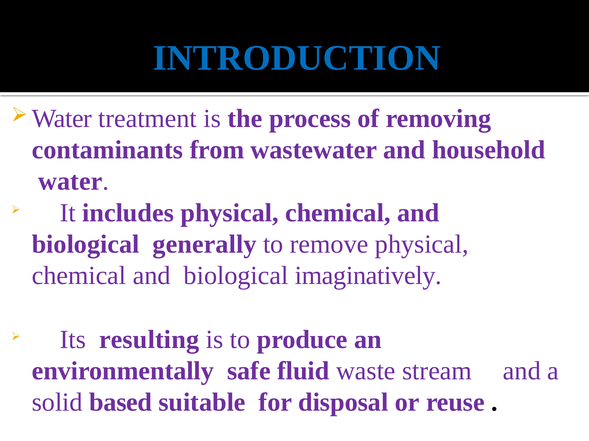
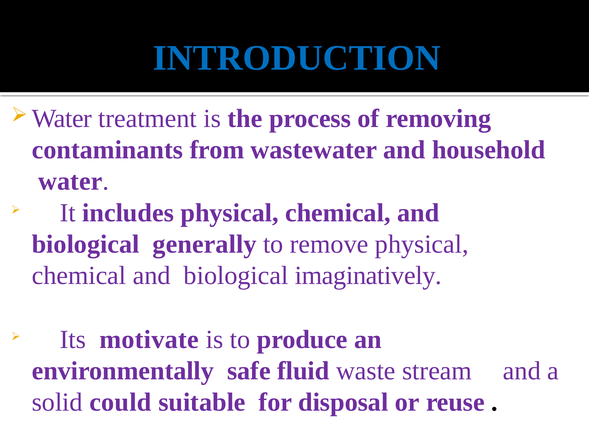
resulting: resulting -> motivate
based: based -> could
